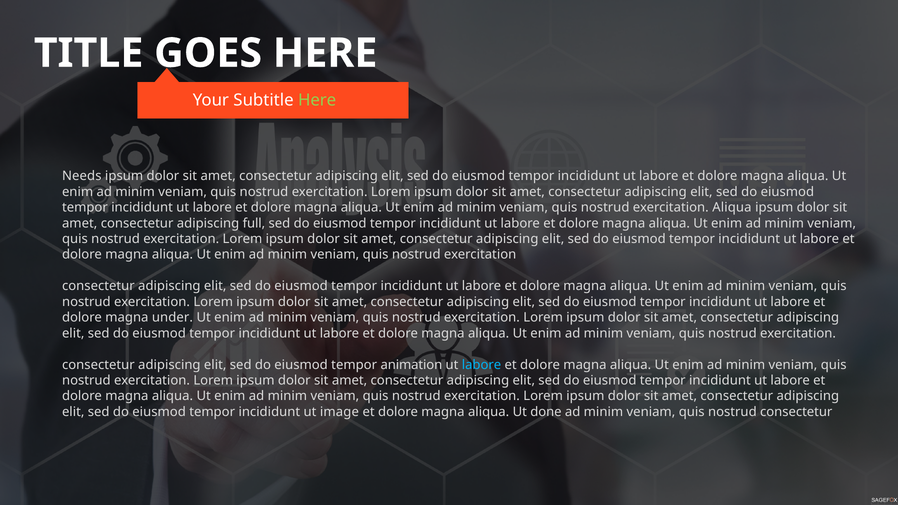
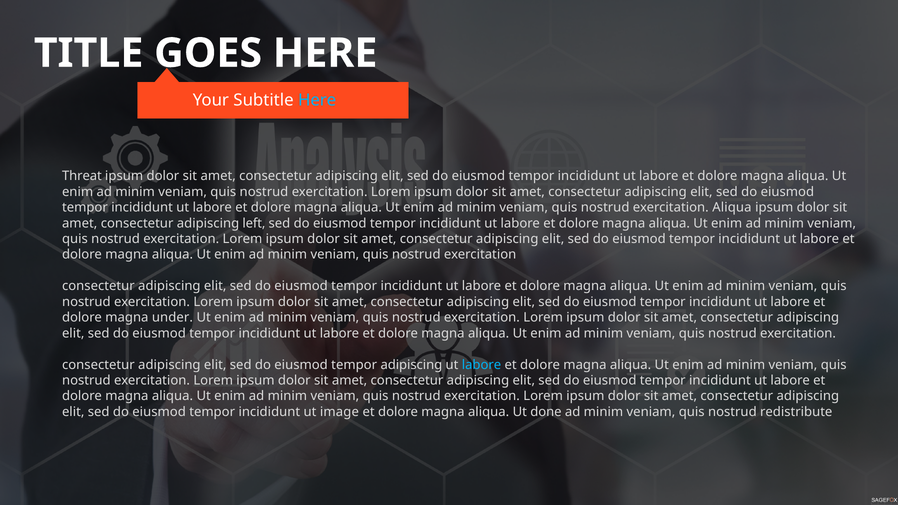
Here at (317, 100) colour: light green -> light blue
Needs: Needs -> Threat
full: full -> left
tempor animation: animation -> adipiscing
nostrud consectetur: consectetur -> redistribute
